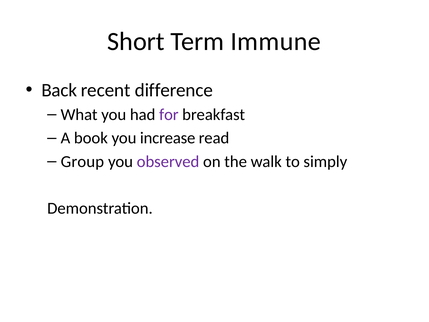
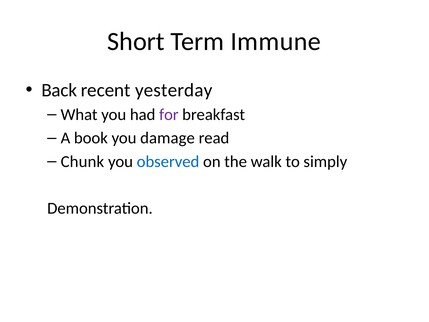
difference: difference -> yesterday
increase: increase -> damage
Group: Group -> Chunk
observed colour: purple -> blue
